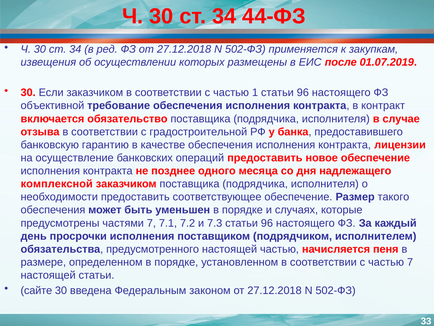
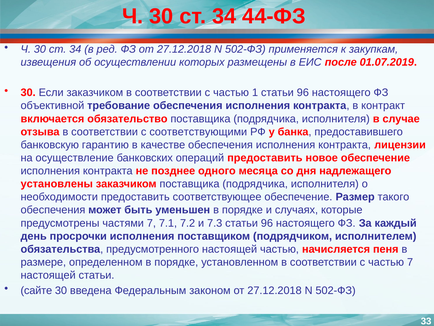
градостроительной: градостроительной -> соответствующими
комплексной: комплексной -> установлены
